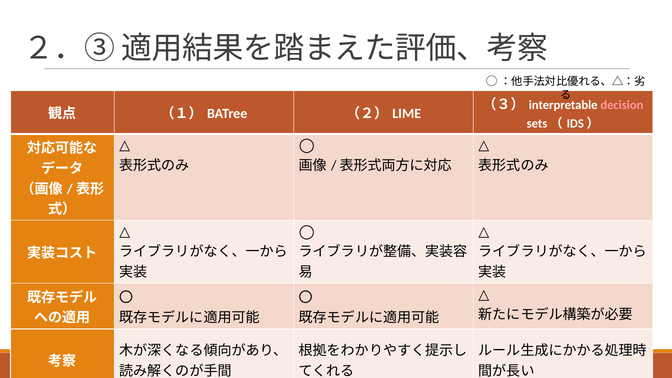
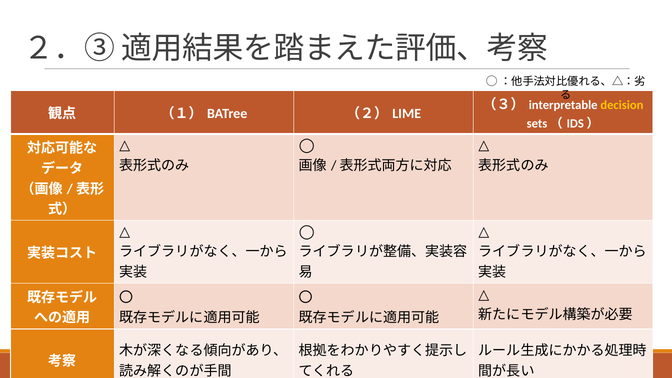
decision colour: pink -> yellow
